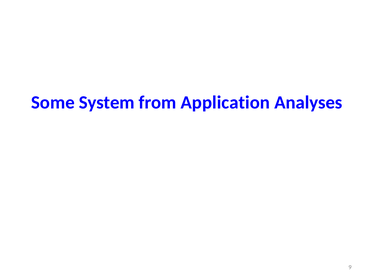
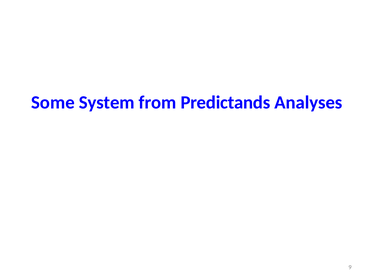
Application: Application -> Predictands
